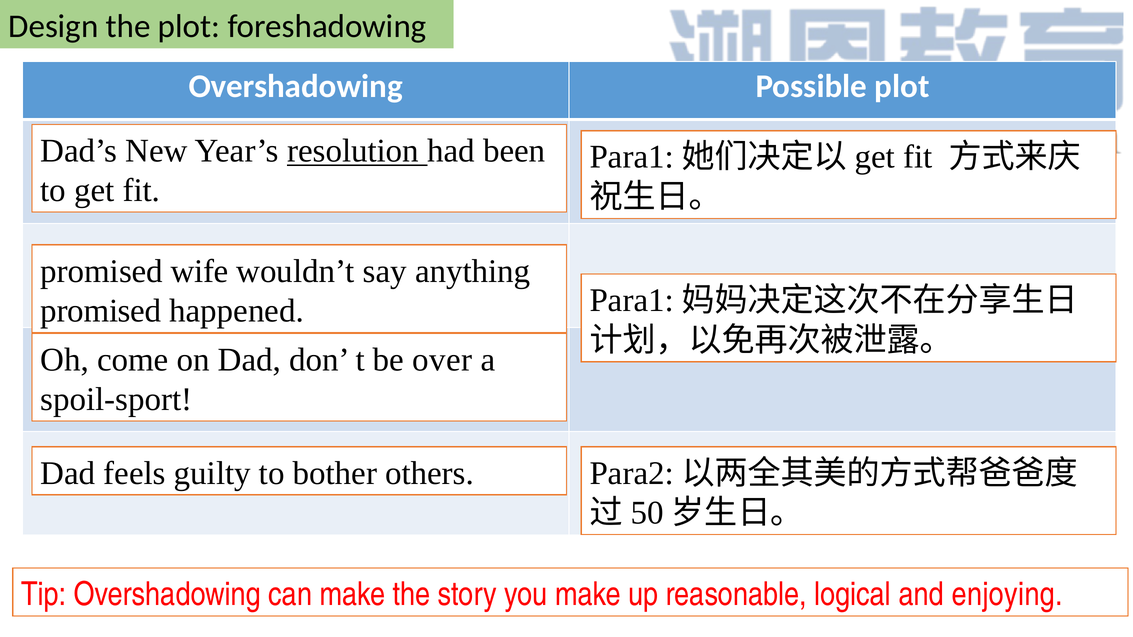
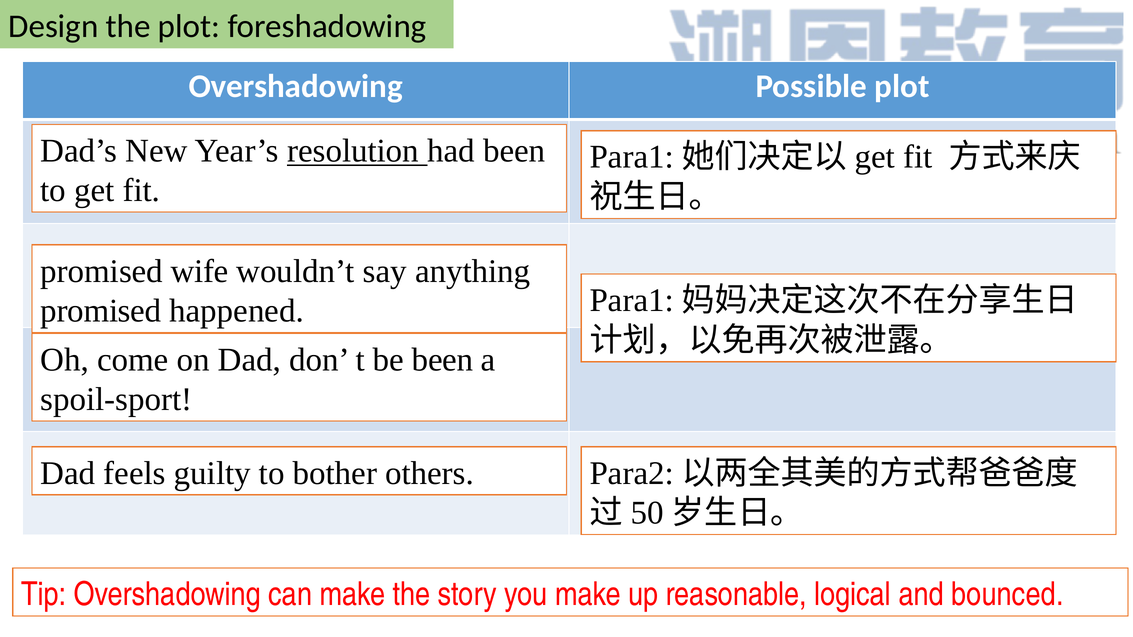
be over: over -> been
enjoying: enjoying -> bounced
